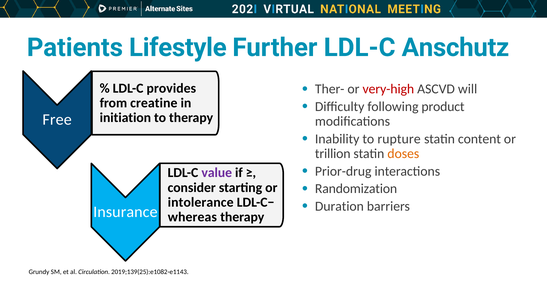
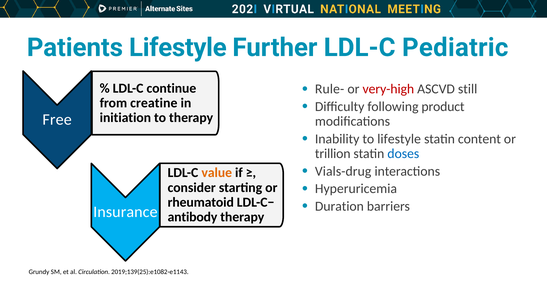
Anschutz: Anschutz -> Pediatric
Ther-: Ther- -> Rule-
will: will -> still
provides: provides -> continue
to rupture: rupture -> lifestyle
doses colour: orange -> blue
Prior-drug: Prior-drug -> Vials-drug
value colour: purple -> orange
Randomization: Randomization -> Hyperuricemia
intolerance: intolerance -> rheumatoid
whereas: whereas -> antibody
